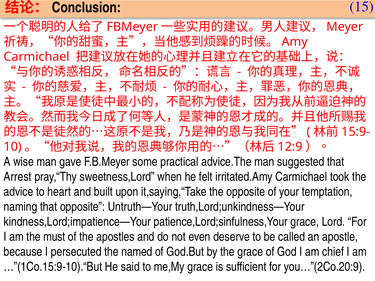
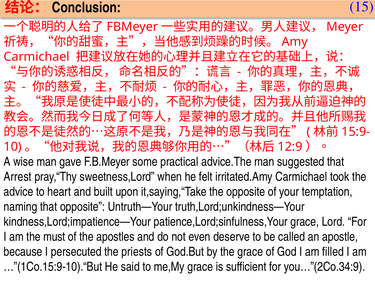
named: named -> priests
chief: chief -> filled
you…”(2Co.20:9: you…”(2Co.20:9 -> you…”(2Co.34:9
